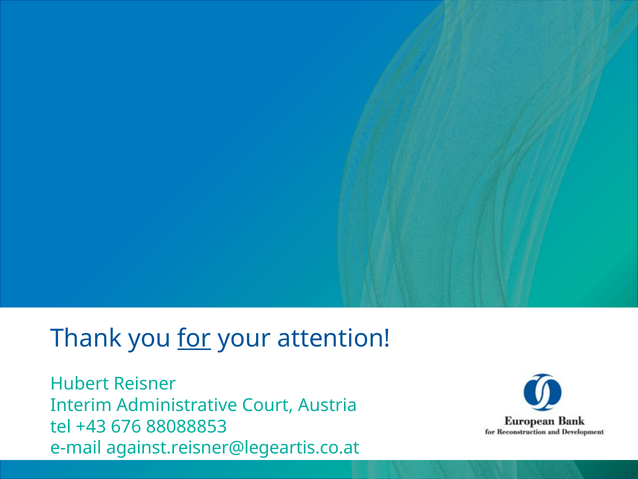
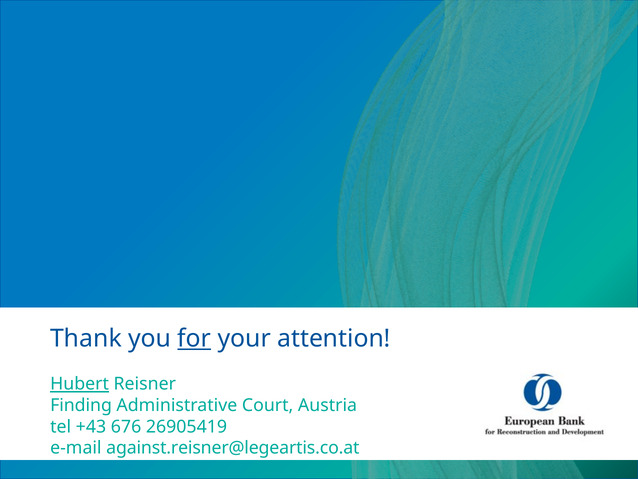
Hubert underline: none -> present
Interim: Interim -> Finding
88088853: 88088853 -> 26905419
